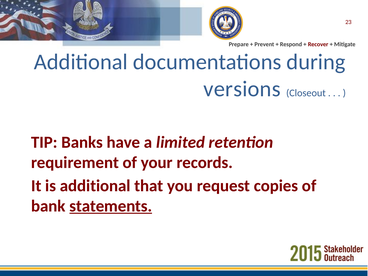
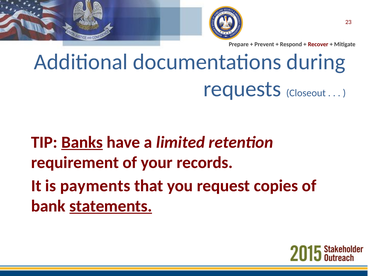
versions: versions -> requests
Banks underline: none -> present
is additional: additional -> payments
